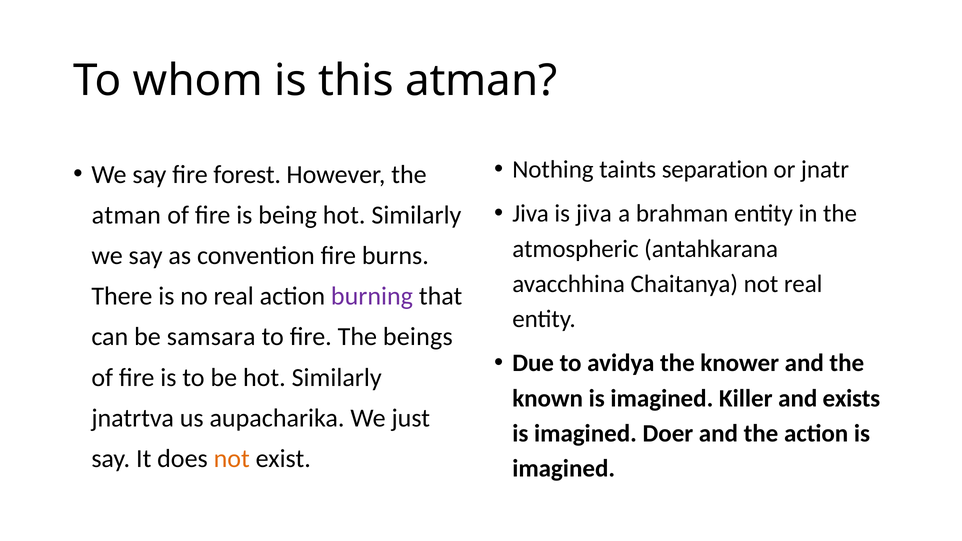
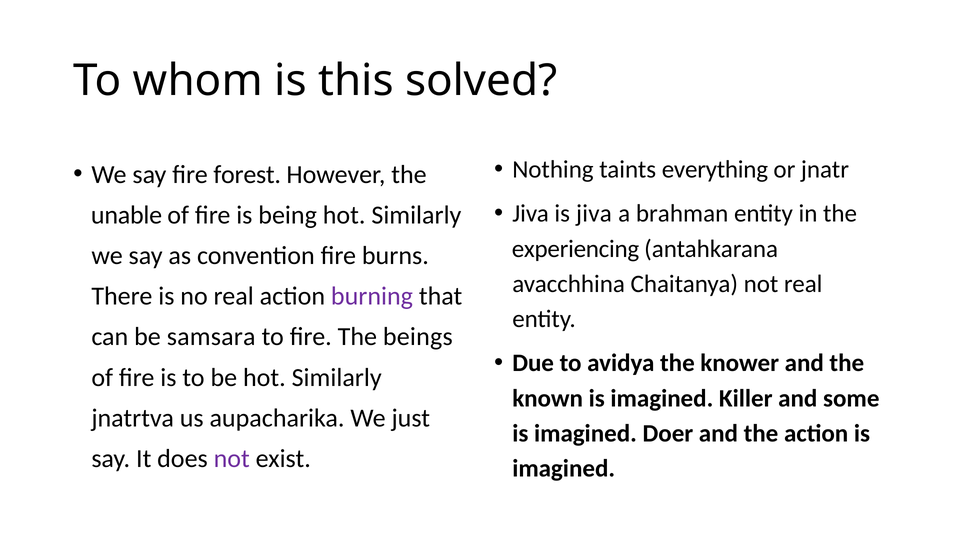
this atman: atman -> solved
separation: separation -> everything
atman at (126, 215): atman -> unable
atmospheric: atmospheric -> experiencing
exists: exists -> some
not at (232, 459) colour: orange -> purple
